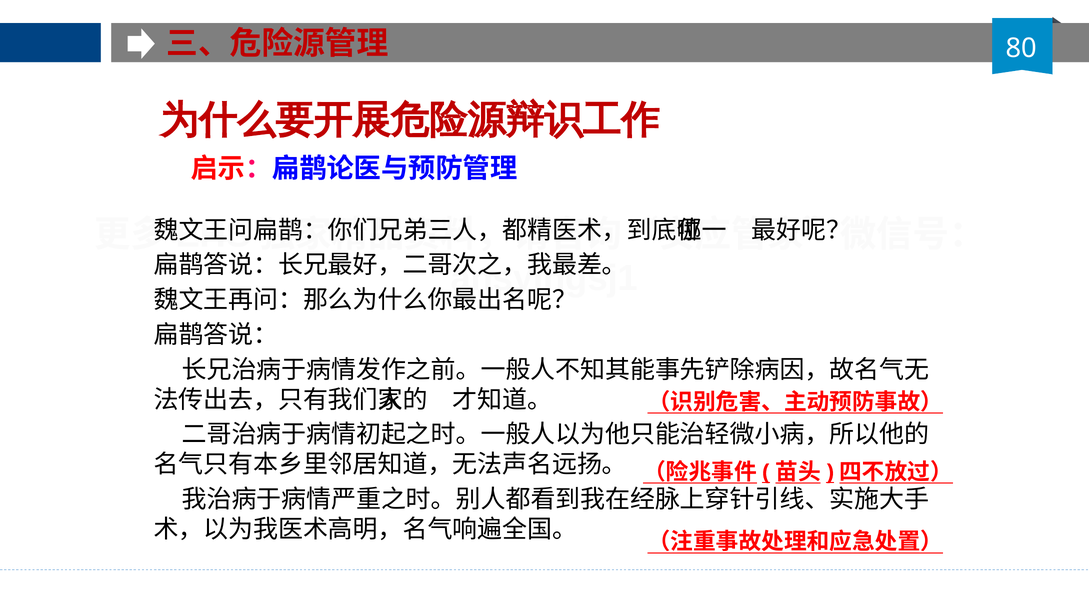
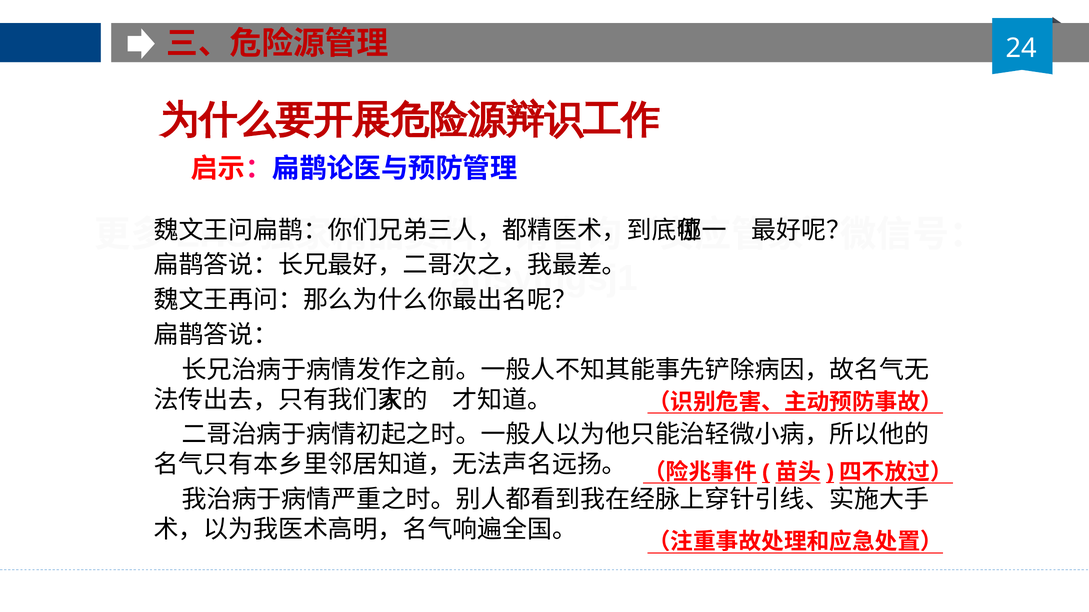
80: 80 -> 24
